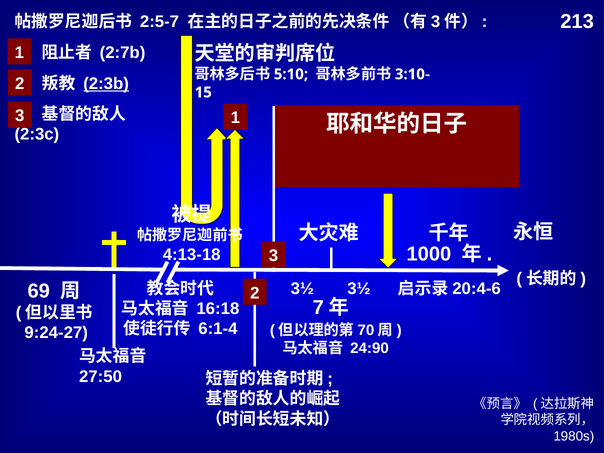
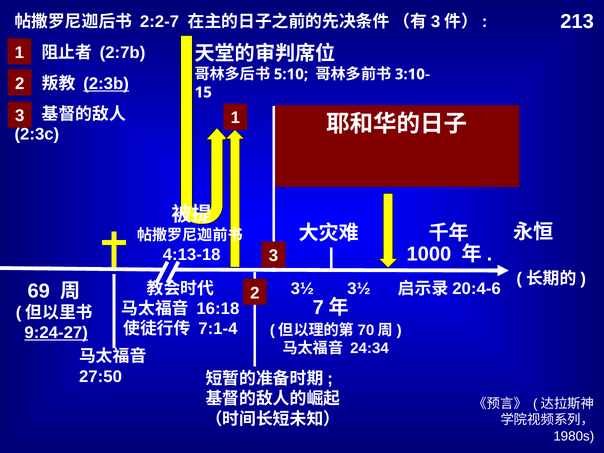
2:5-7: 2:5-7 -> 2:2-7
6:1-4: 6:1-4 -> 7:1-4
9:24-27 underline: none -> present
24:90: 24:90 -> 24:34
